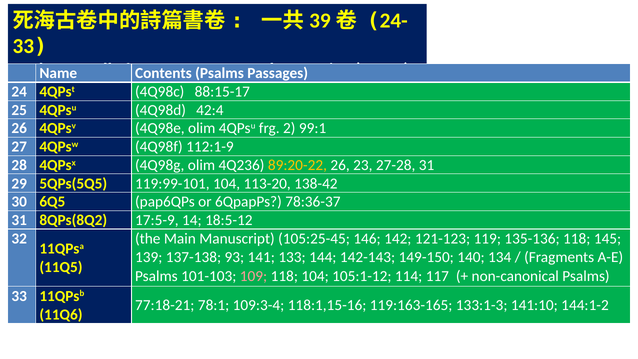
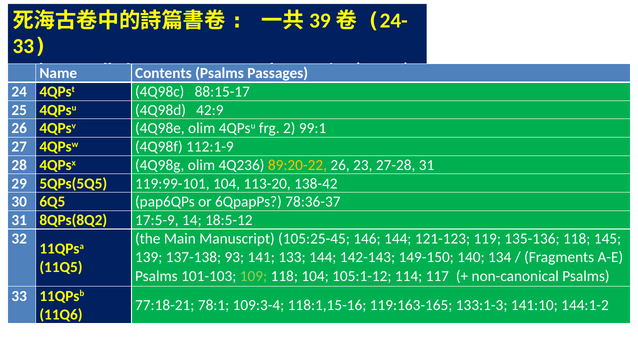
42:4: 42:4 -> 42:9
146 142: 142 -> 144
109 colour: pink -> light green
